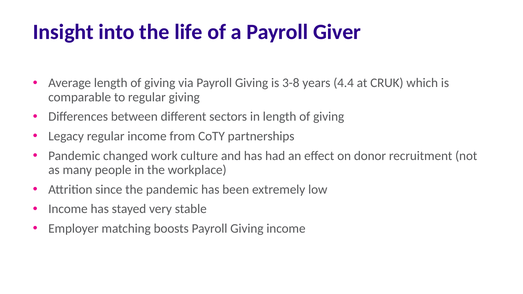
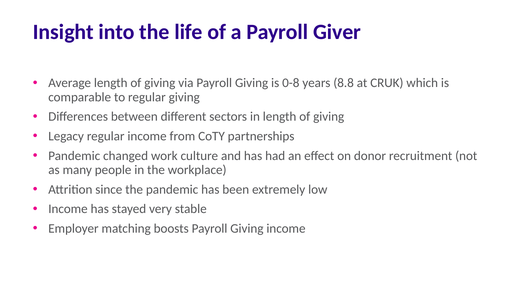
3-8: 3-8 -> 0-8
4.4: 4.4 -> 8.8
